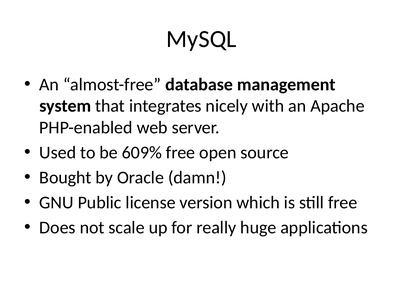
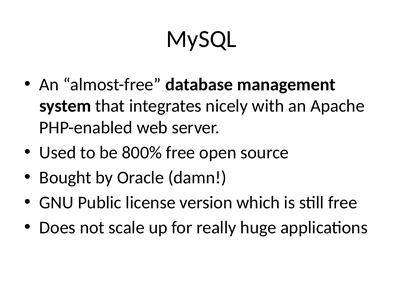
609%: 609% -> 800%
